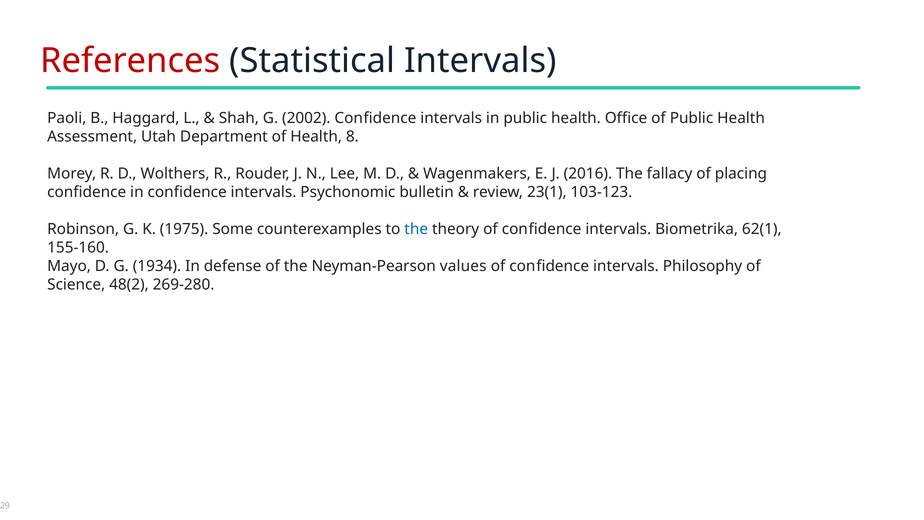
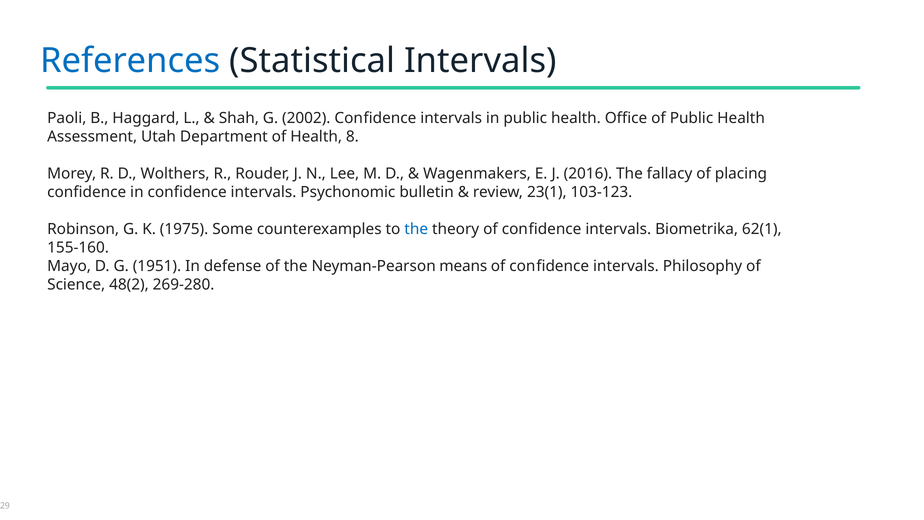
References colour: red -> blue
1934: 1934 -> 1951
values: values -> means
